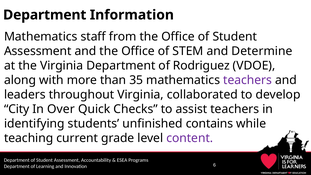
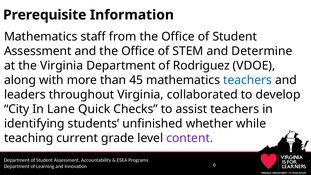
Department at (45, 15): Department -> Prerequisite
35: 35 -> 45
teachers at (248, 80) colour: purple -> blue
Over: Over -> Lane
contains: contains -> whether
